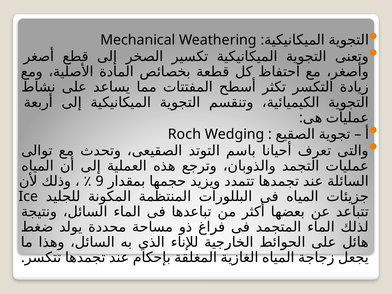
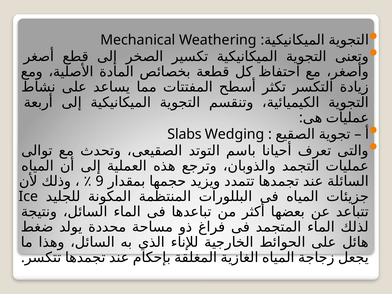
Roch: Roch -> Slabs
